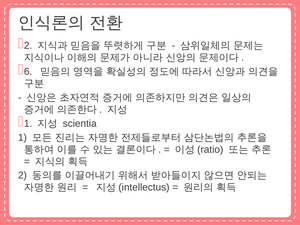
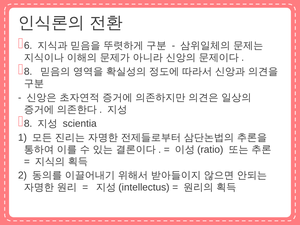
2 at (28, 45): 2 -> 6
6 at (28, 71): 6 -> 8
1 at (28, 123): 1 -> 8
